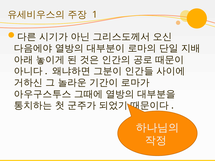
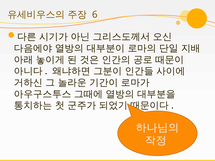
1: 1 -> 6
